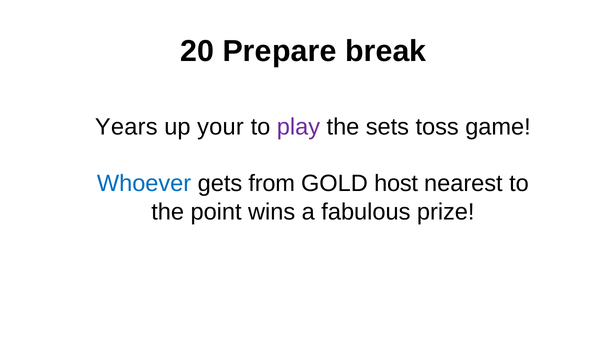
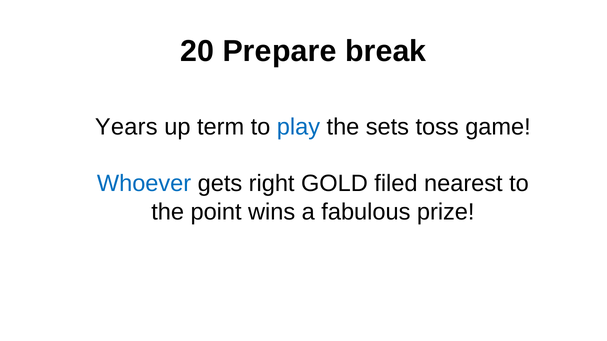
your: your -> term
play colour: purple -> blue
from: from -> right
host: host -> filed
